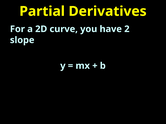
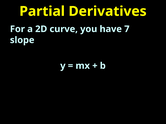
2: 2 -> 7
